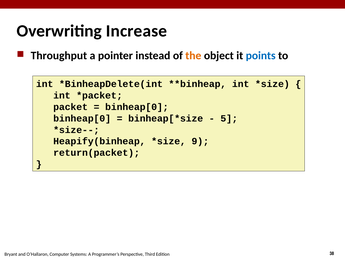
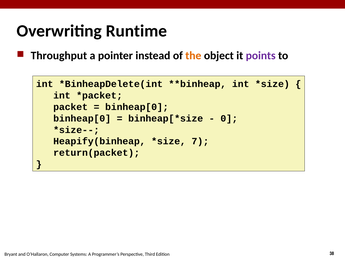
Increase: Increase -> Runtime
points colour: blue -> purple
5: 5 -> 0
9: 9 -> 7
